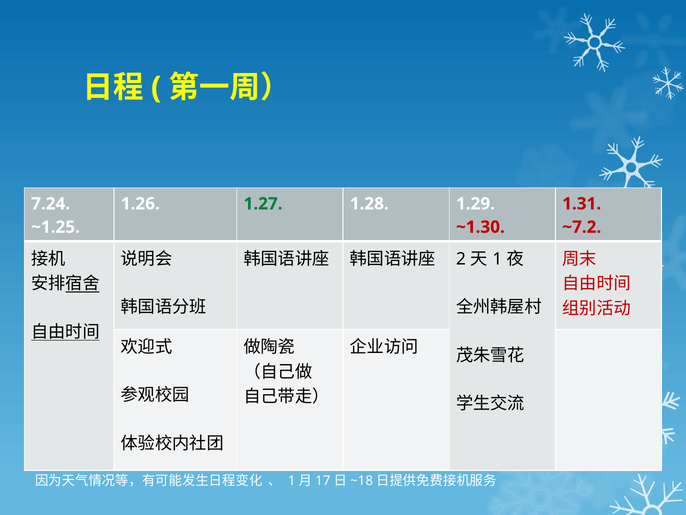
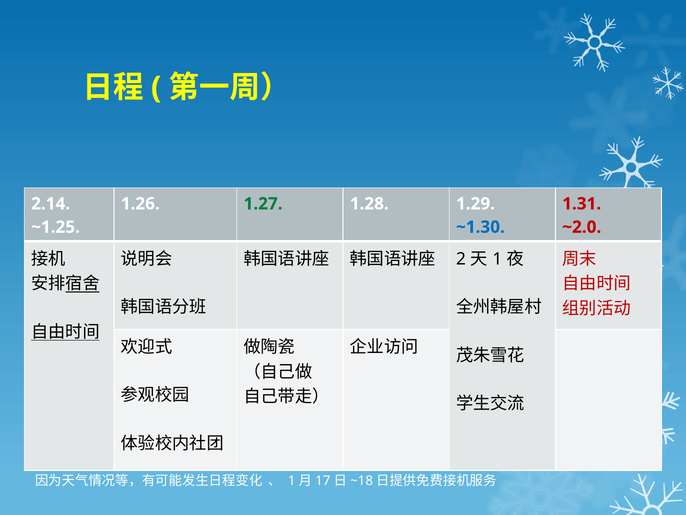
7.24: 7.24 -> 2.14
~1.30 colour: red -> blue
~7.2: ~7.2 -> ~2.0
